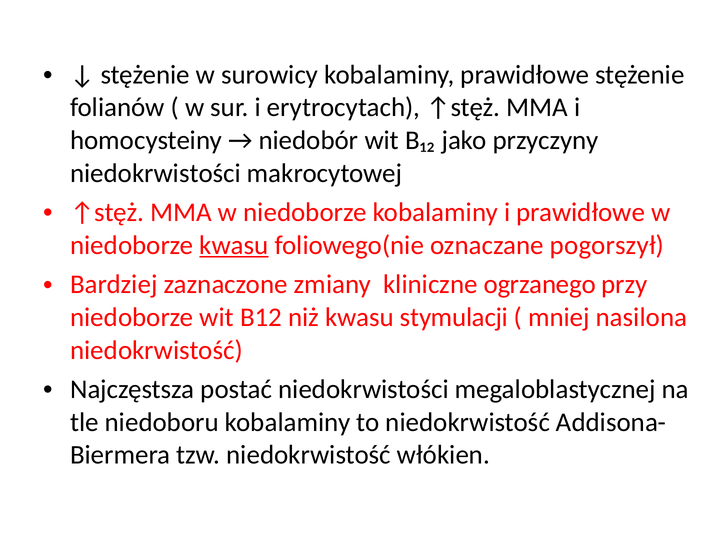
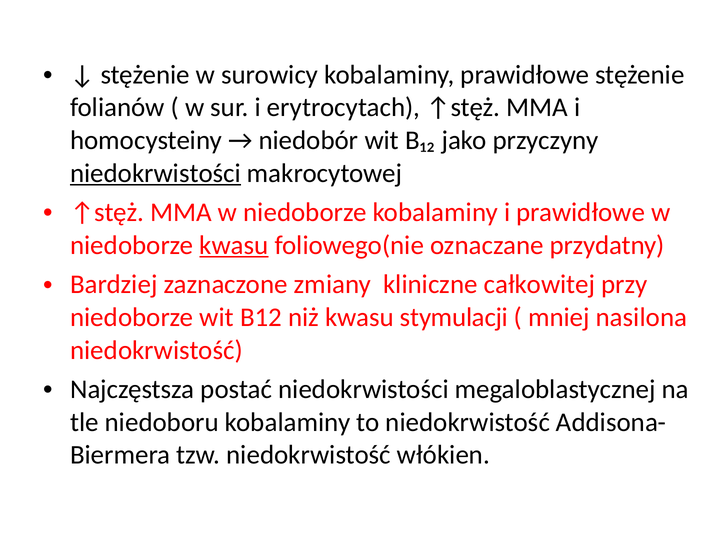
niedokrwistości at (155, 173) underline: none -> present
pogorszył: pogorszył -> przydatny
ogrzanego: ogrzanego -> całkowitej
